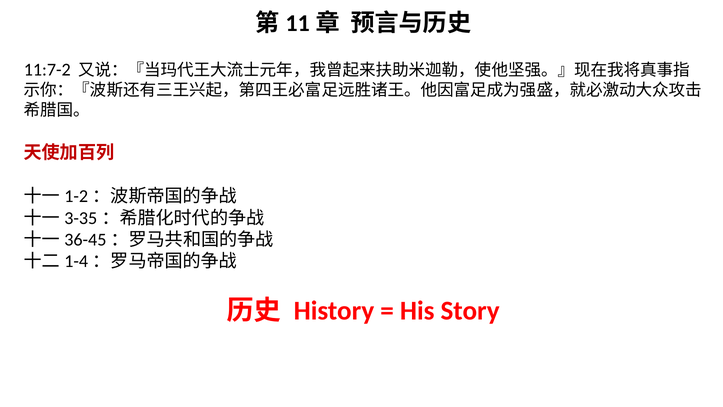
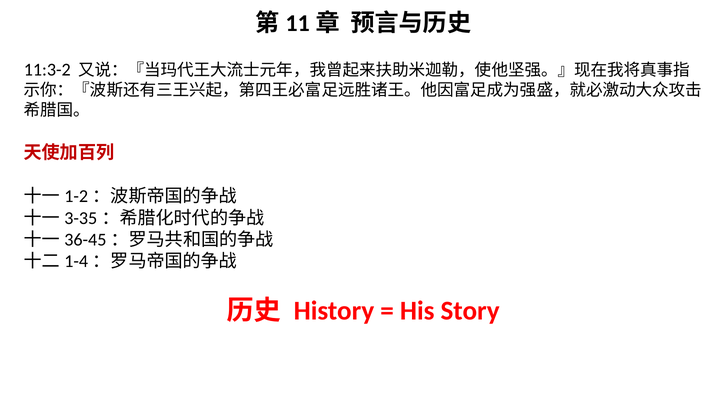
11:7-2: 11:7-2 -> 11:3-2
